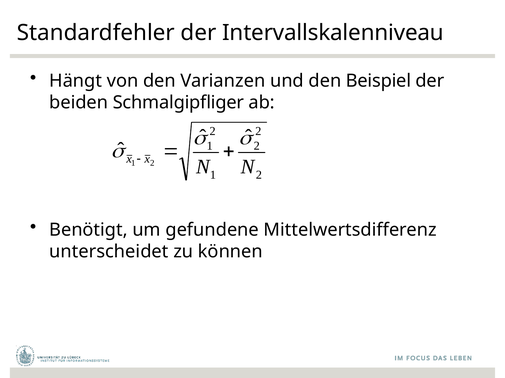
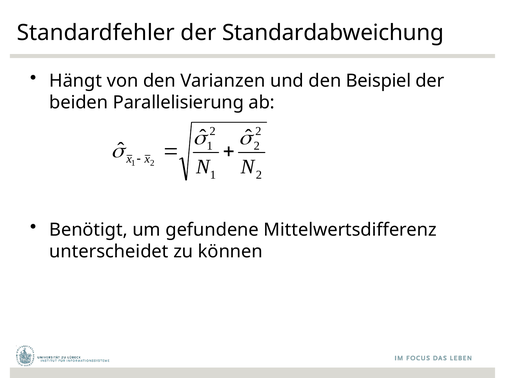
Intervallskalenniveau: Intervallskalenniveau -> Standardabweichung
Schmalgipfliger: Schmalgipfliger -> Parallelisierung
